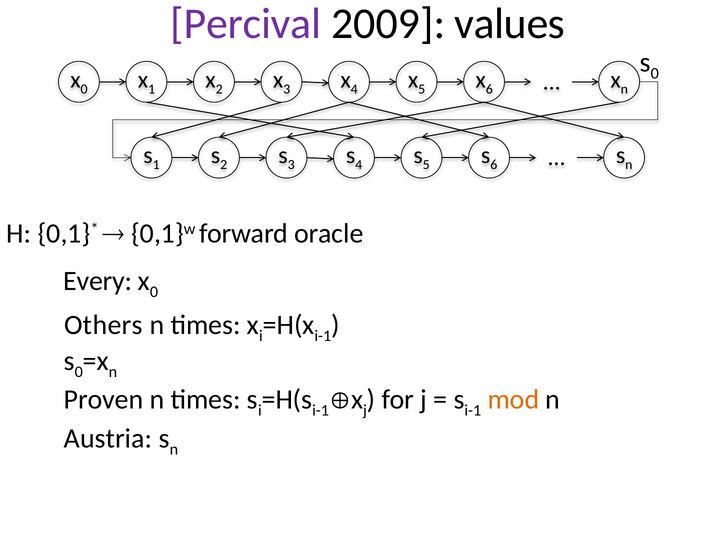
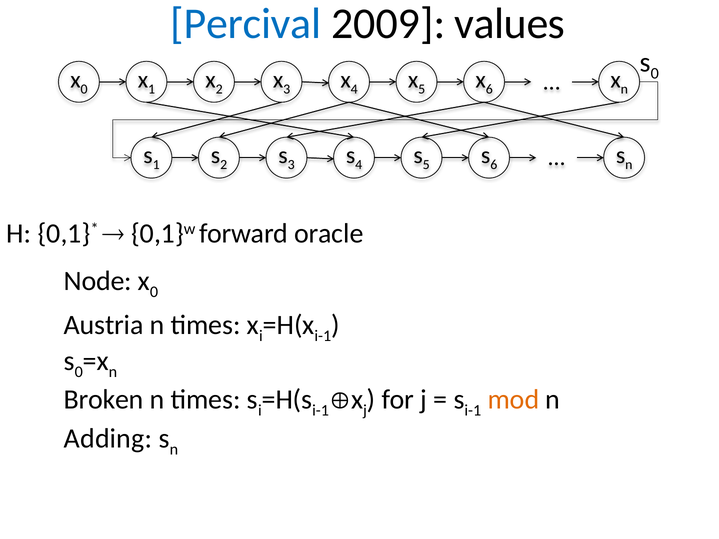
Percival colour: purple -> blue
Every: Every -> Node
Others: Others -> Austria
Proven: Proven -> Broken
Austria: Austria -> Adding
